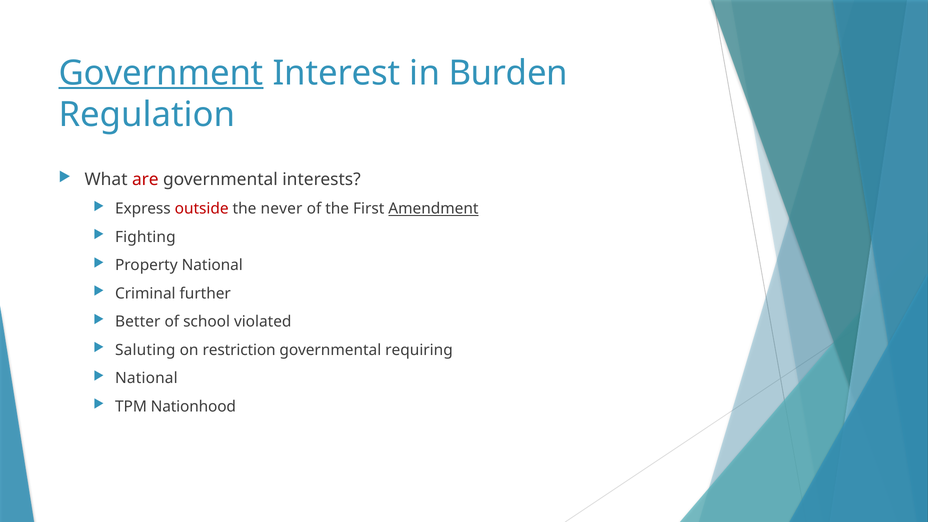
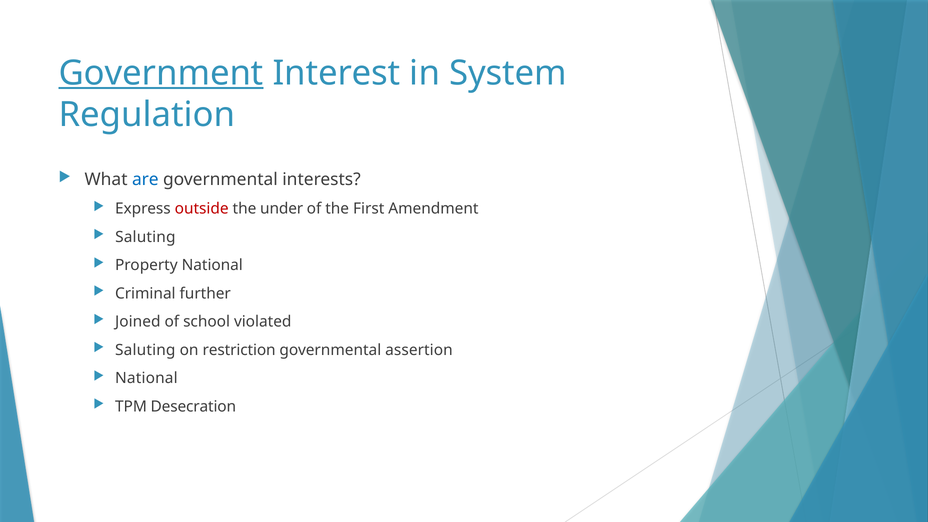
Burden: Burden -> System
are colour: red -> blue
never: never -> under
Amendment underline: present -> none
Fighting at (145, 237): Fighting -> Saluting
Better: Better -> Joined
requiring: requiring -> assertion
Nationhood: Nationhood -> Desecration
